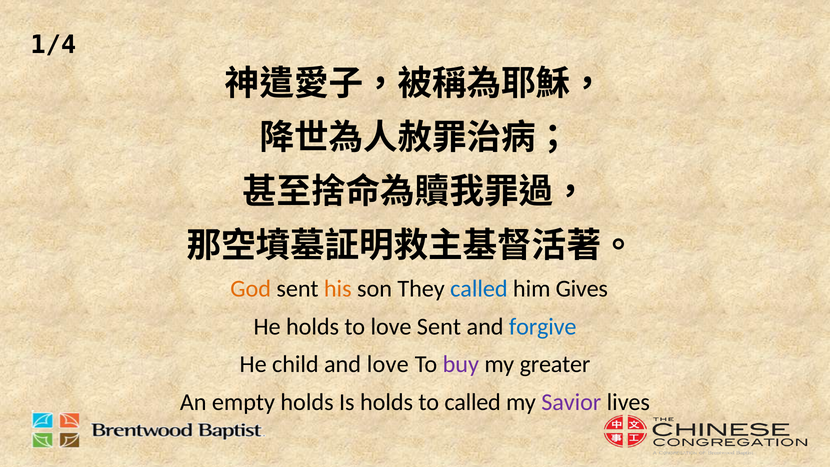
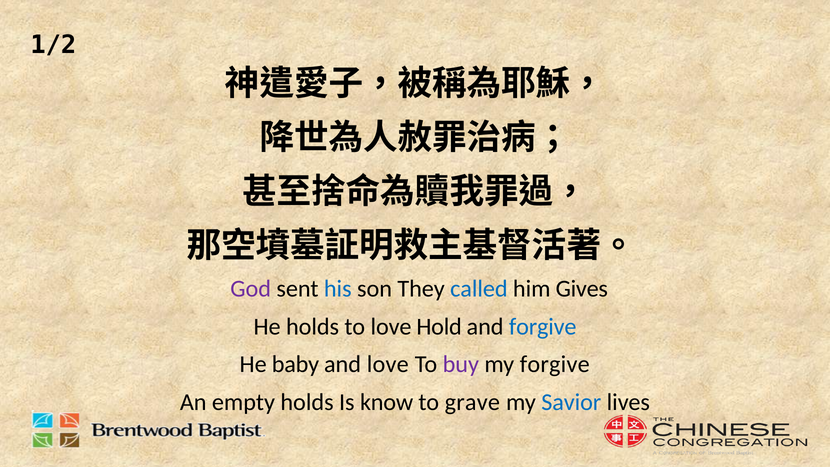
1/4: 1/4 -> 1/2
God colour: orange -> purple
his colour: orange -> blue
love Sent: Sent -> Hold
child: child -> baby
my greater: greater -> forgive
Is holds: holds -> know
to called: called -> grave
Savior colour: purple -> blue
